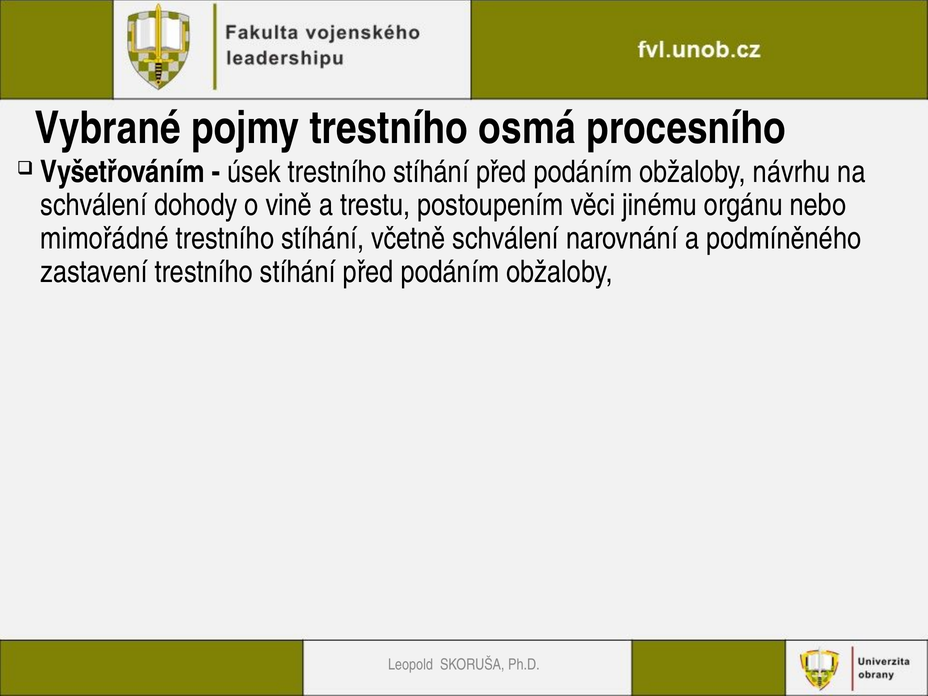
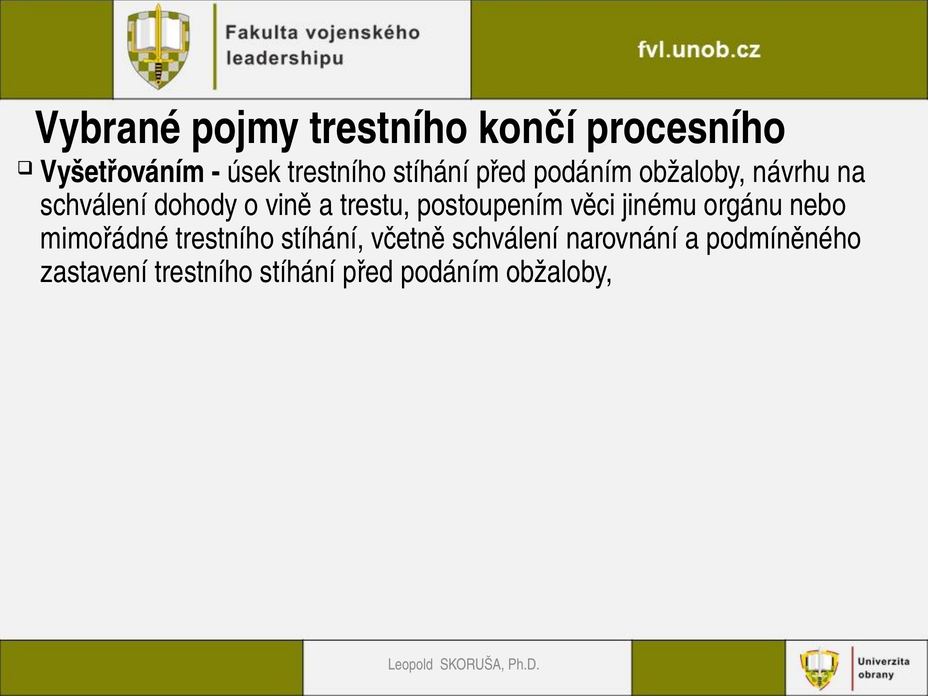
osmá: osmá -> končí
